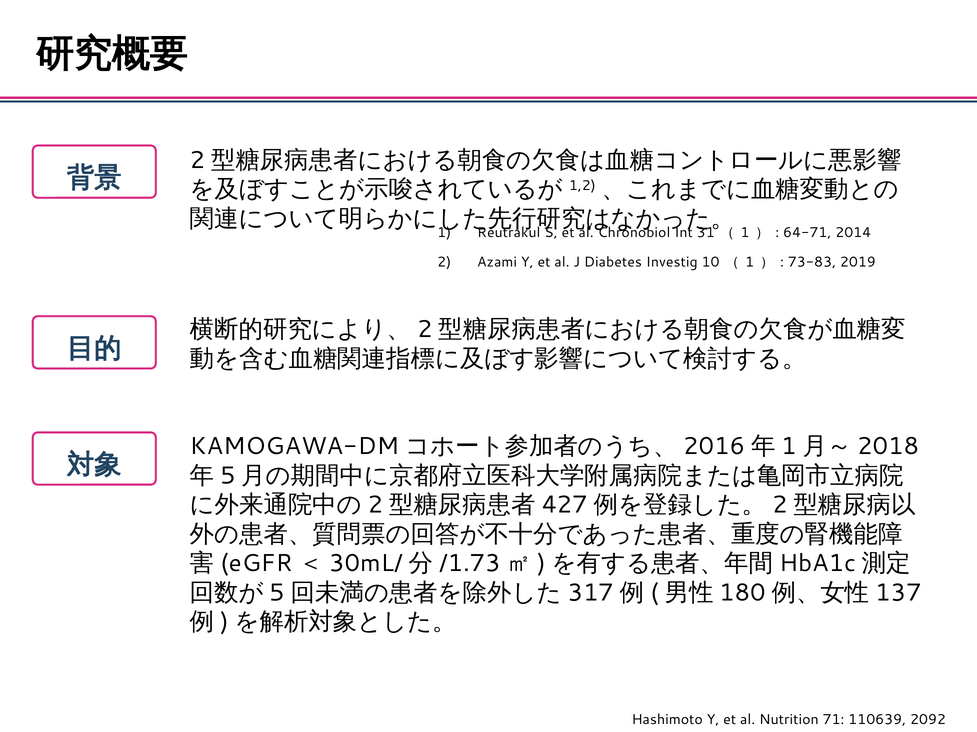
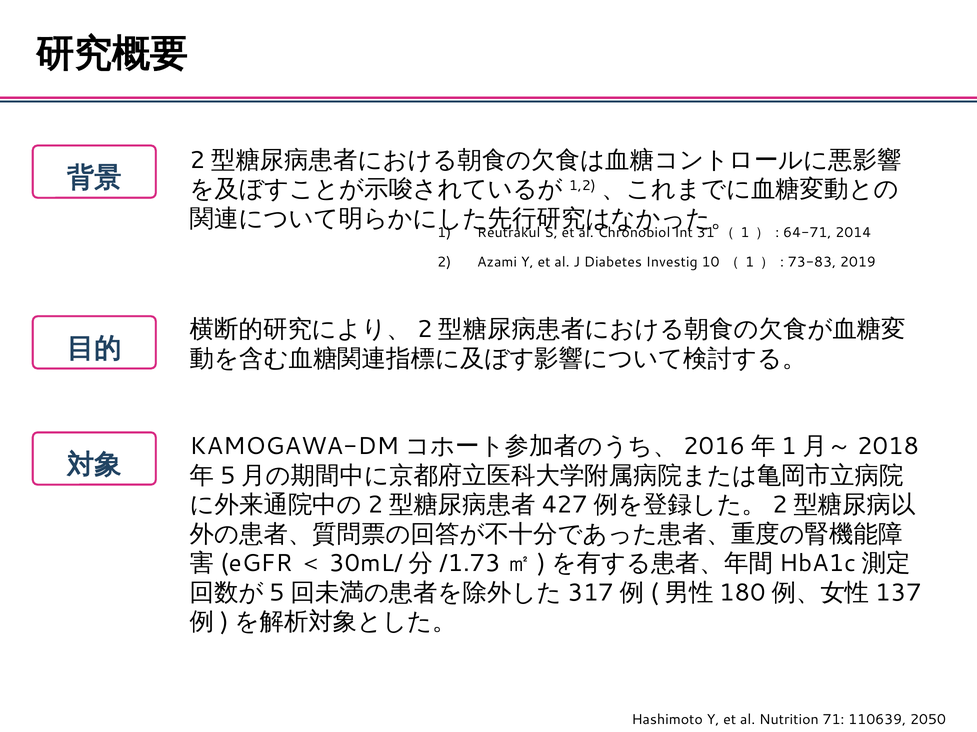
2092: 2092 -> 2050
